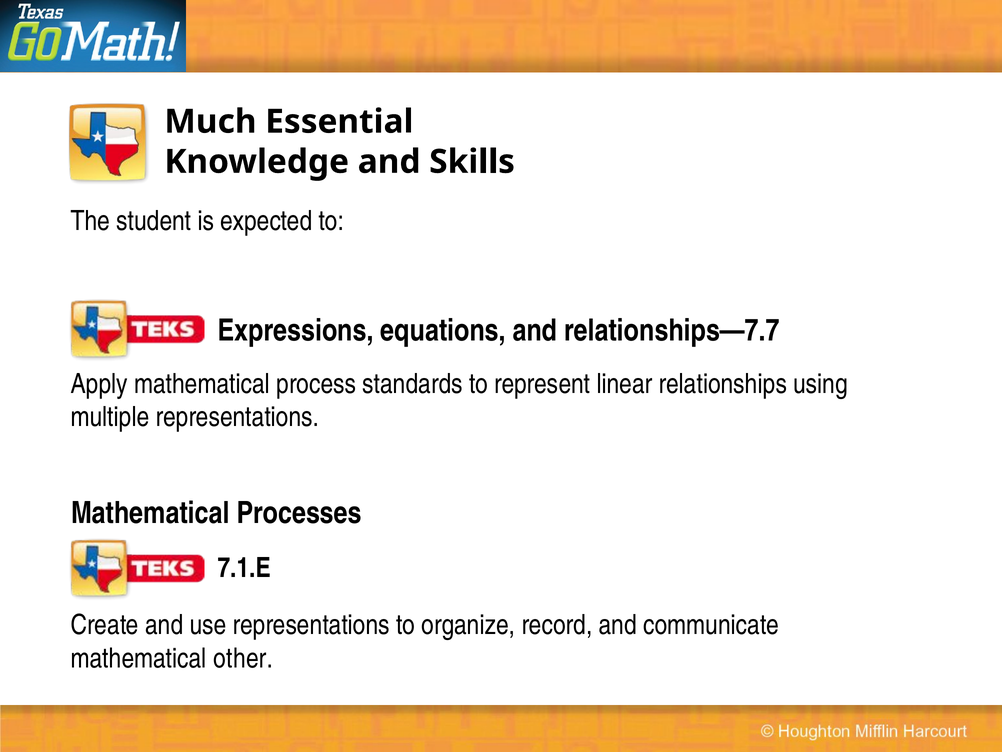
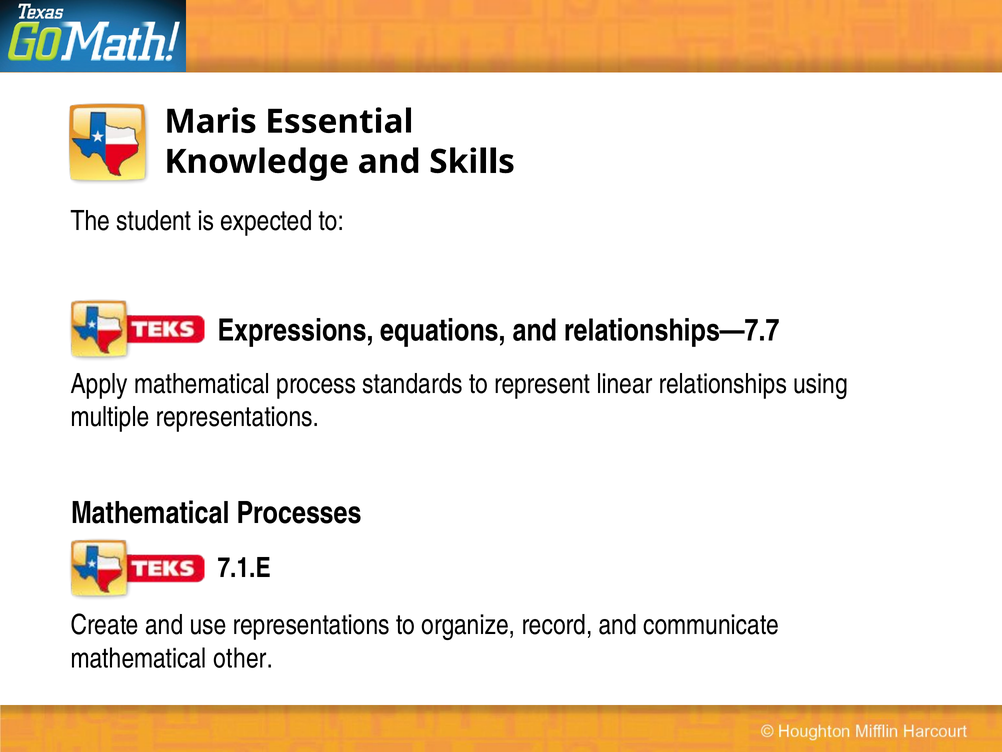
Much: Much -> Maris
